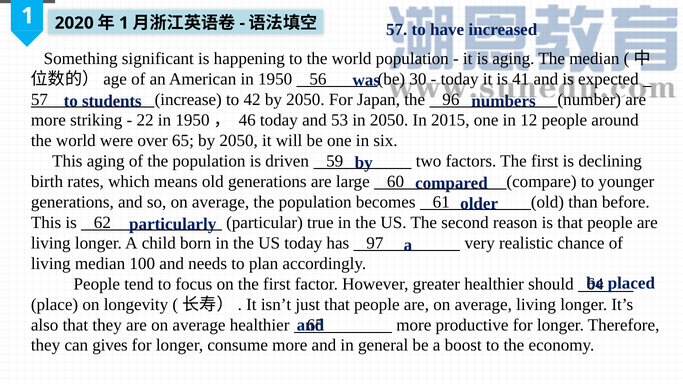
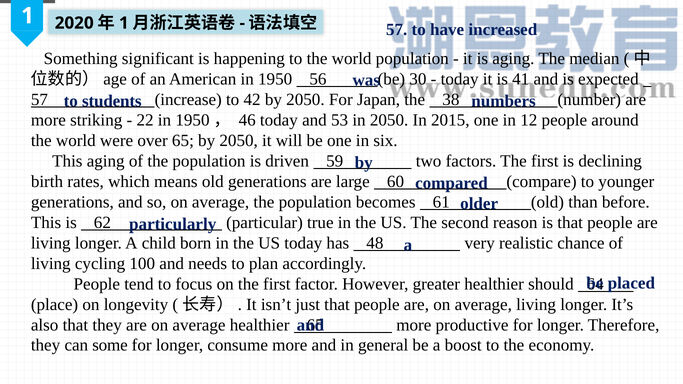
96: 96 -> 38
97: 97 -> 48
living median: median -> cycling
gives: gives -> some
